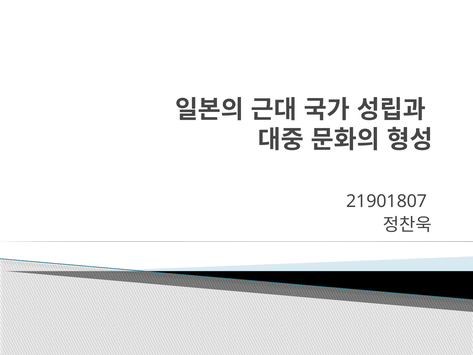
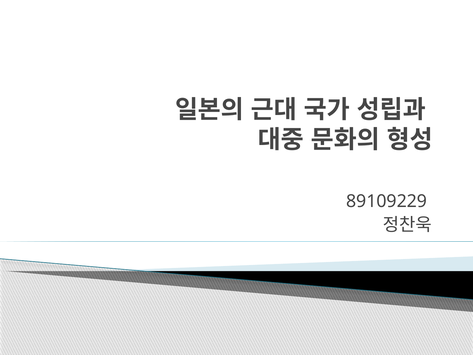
21901807: 21901807 -> 89109229
